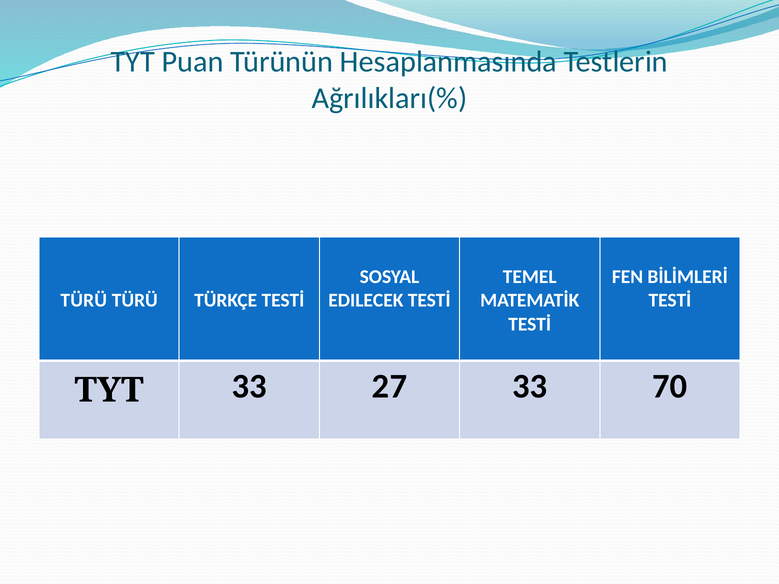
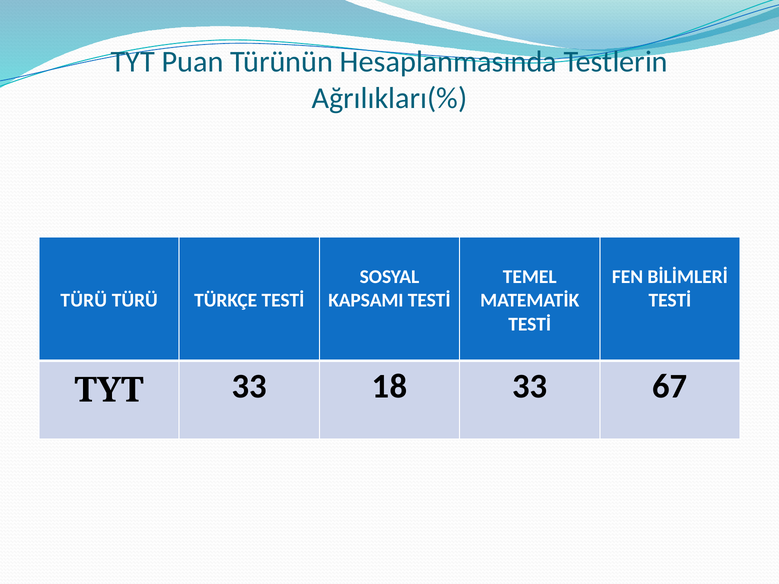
EDILECEK: EDILECEK -> KAPSAMI
27: 27 -> 18
70: 70 -> 67
